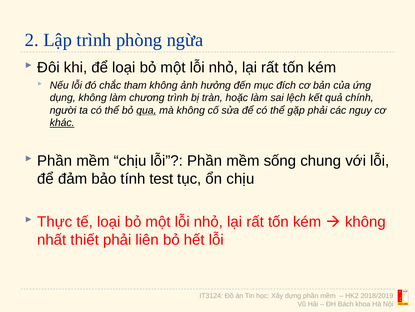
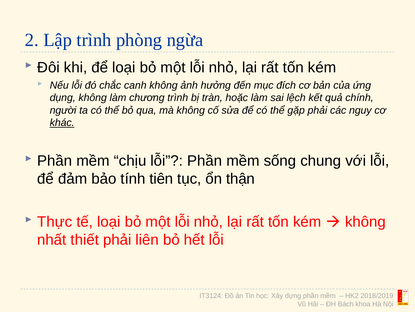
tham: tham -> canh
qua underline: present -> none
test: test -> tiên
ổn chịu: chịu -> thận
